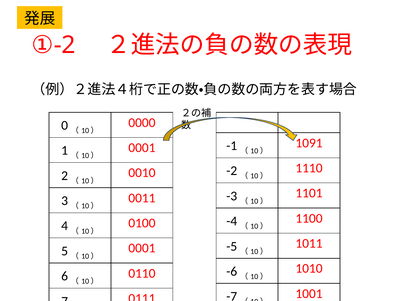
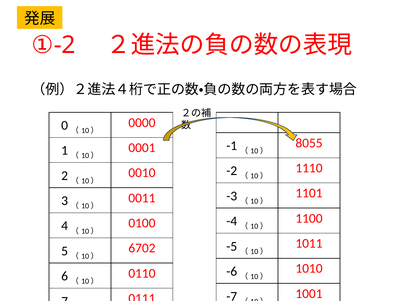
1091: 1091 -> 8055
0001 at (142, 249): 0001 -> 6702
